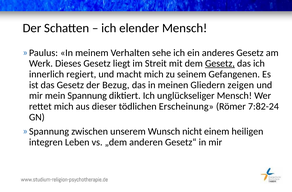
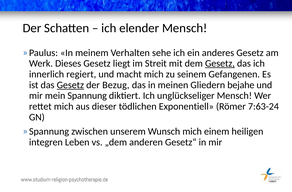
Gesetz at (70, 85) underline: none -> present
zeigen: zeigen -> bejahe
Erscheinung: Erscheinung -> Exponentiell
7:82-24: 7:82-24 -> 7:63-24
Wunsch nicht: nicht -> mich
